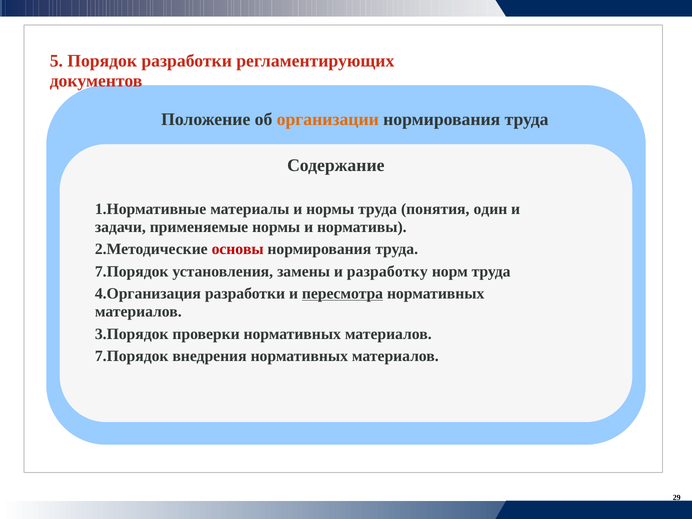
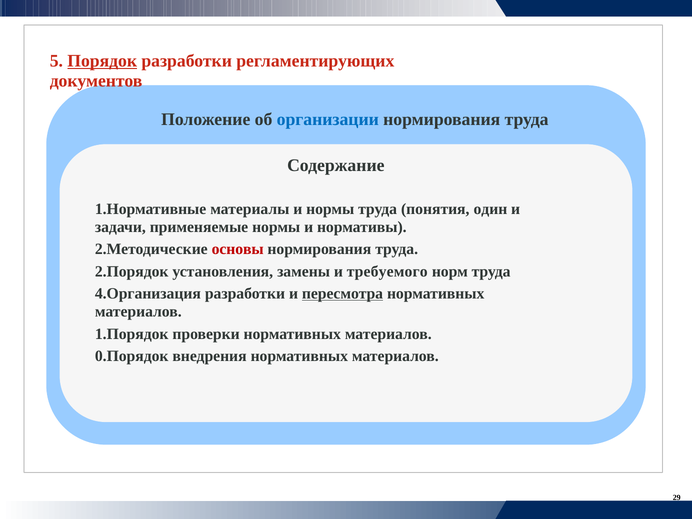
Порядок underline: none -> present
организации colour: orange -> blue
7.Порядок at (132, 271): 7.Порядок -> 2.Порядок
разработку: разработку -> требуемого
3.Порядок: 3.Порядок -> 1.Порядок
7.Порядок at (132, 356): 7.Порядок -> 0.Порядок
